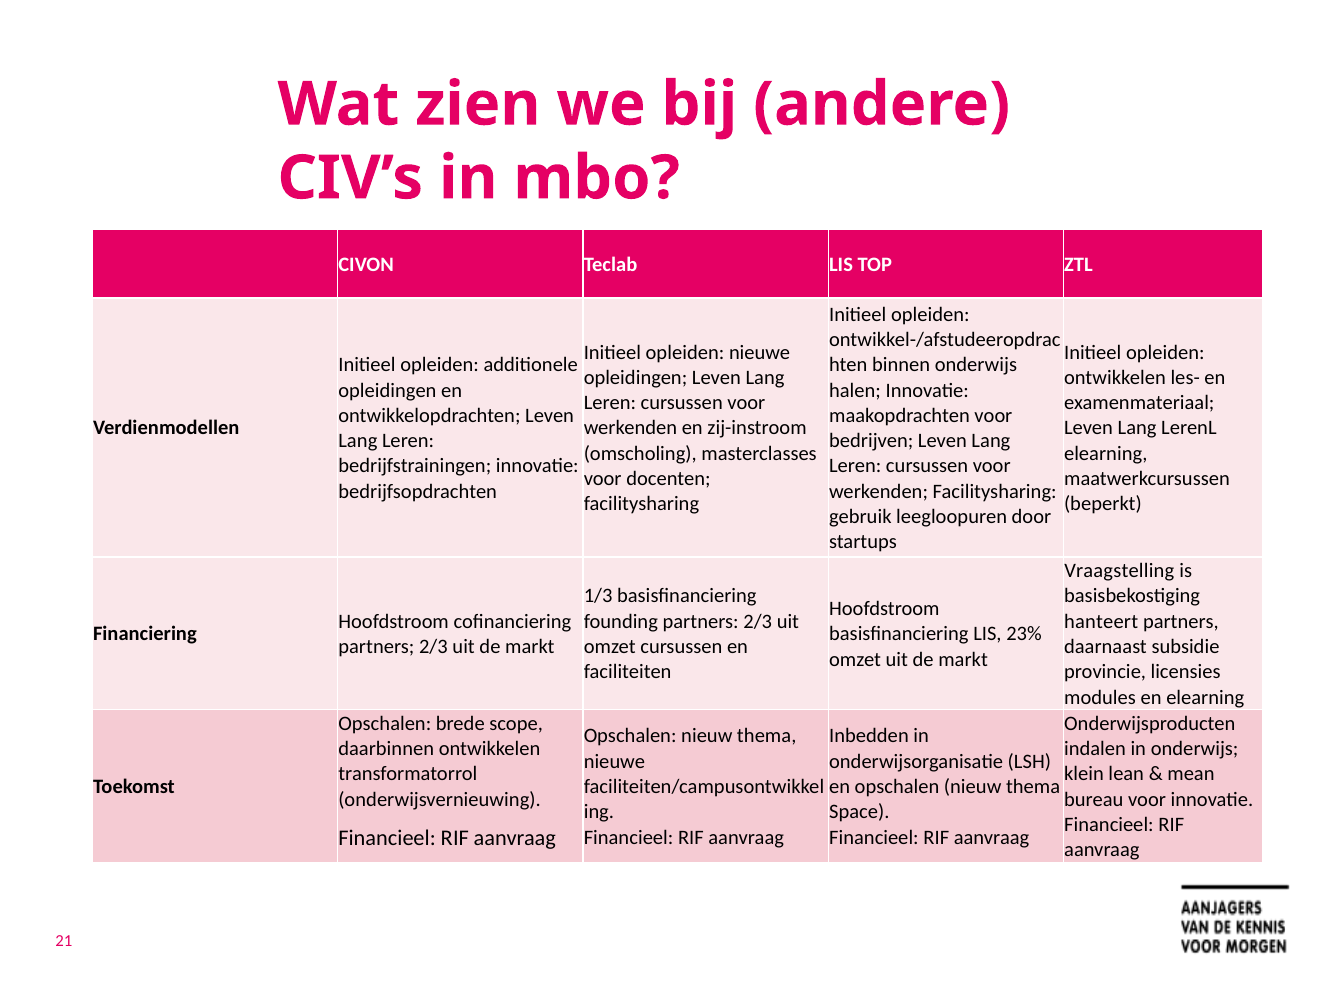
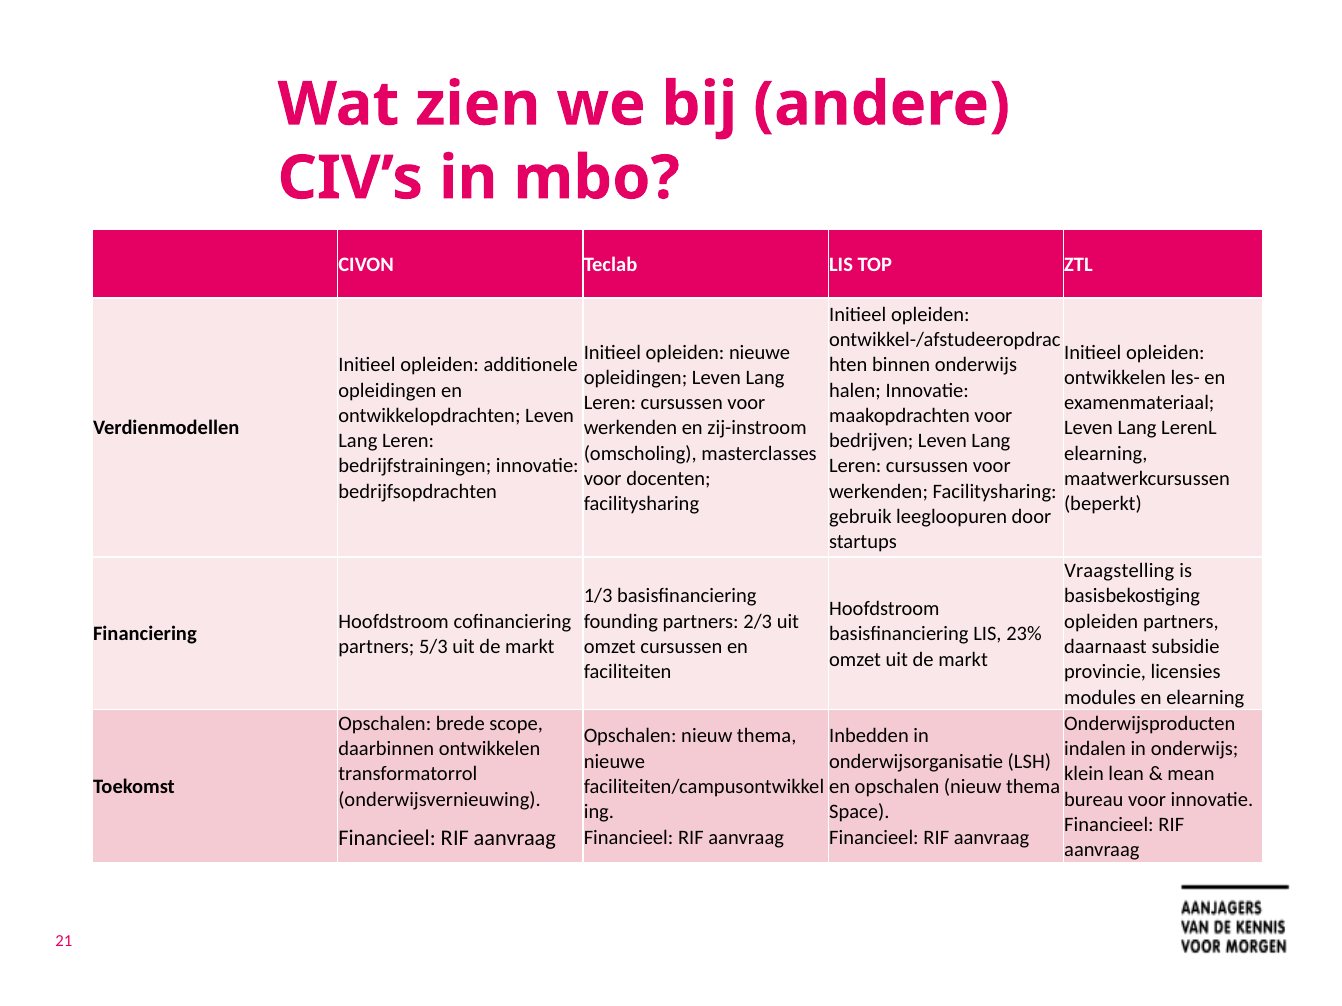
hanteert at (1101, 622): hanteert -> opleiden
2/3 at (433, 647): 2/3 -> 5/3
